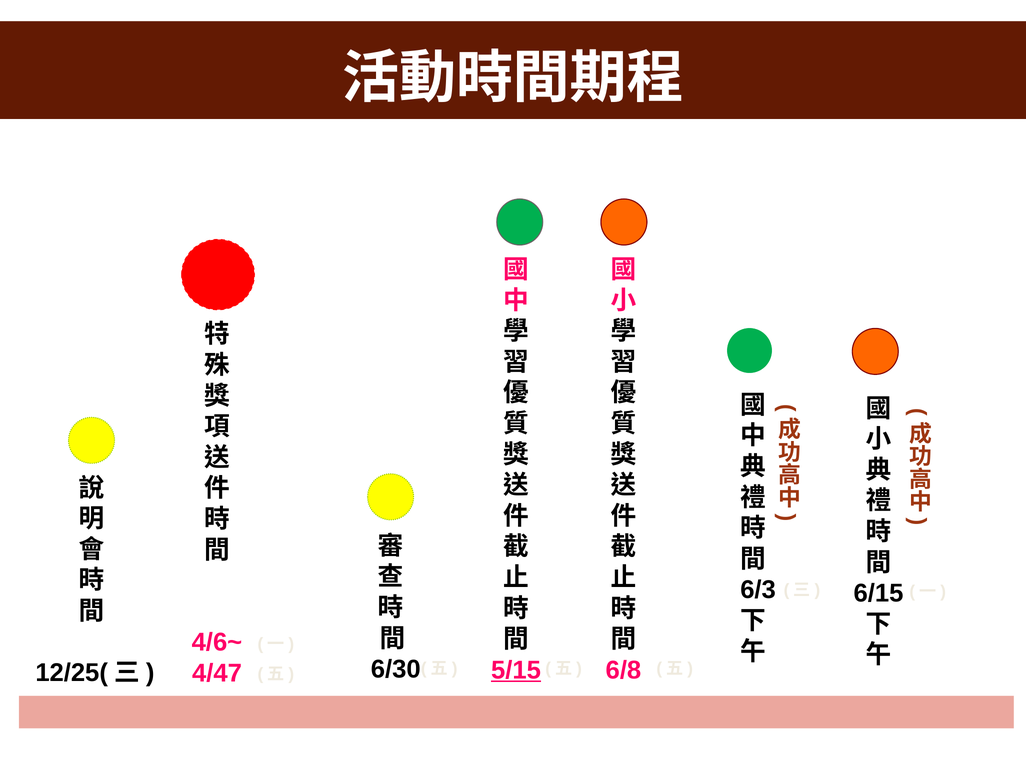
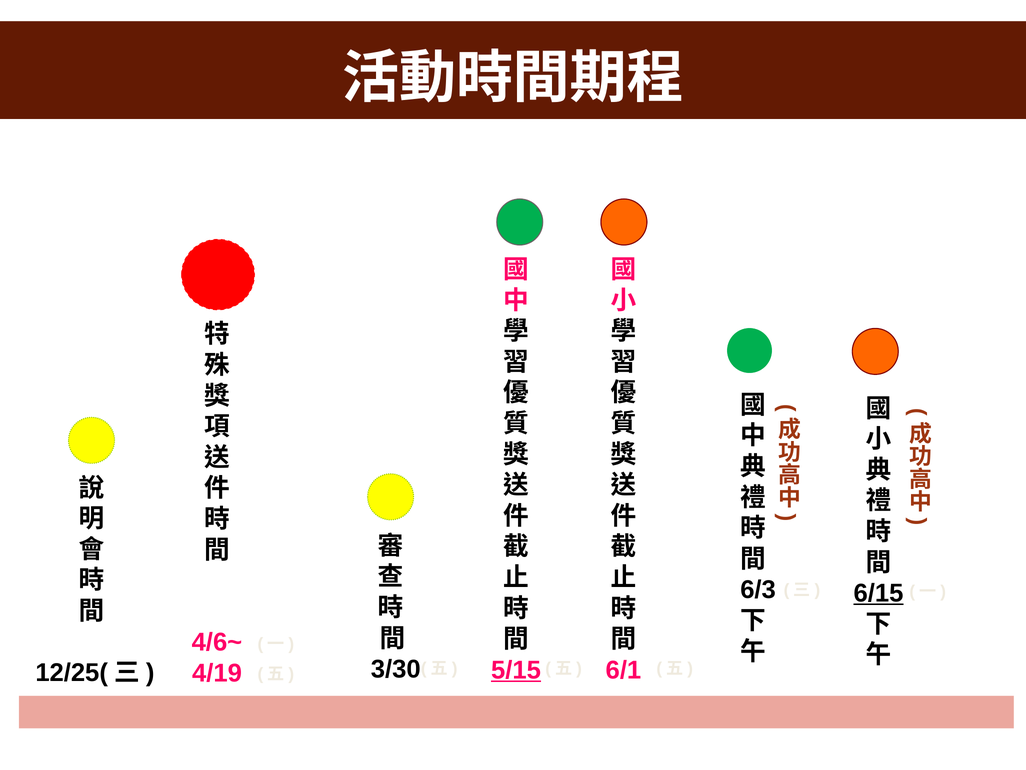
6/15 underline: none -> present
6/30: 6/30 -> 3/30
6/8: 6/8 -> 6/1
4/47: 4/47 -> 4/19
